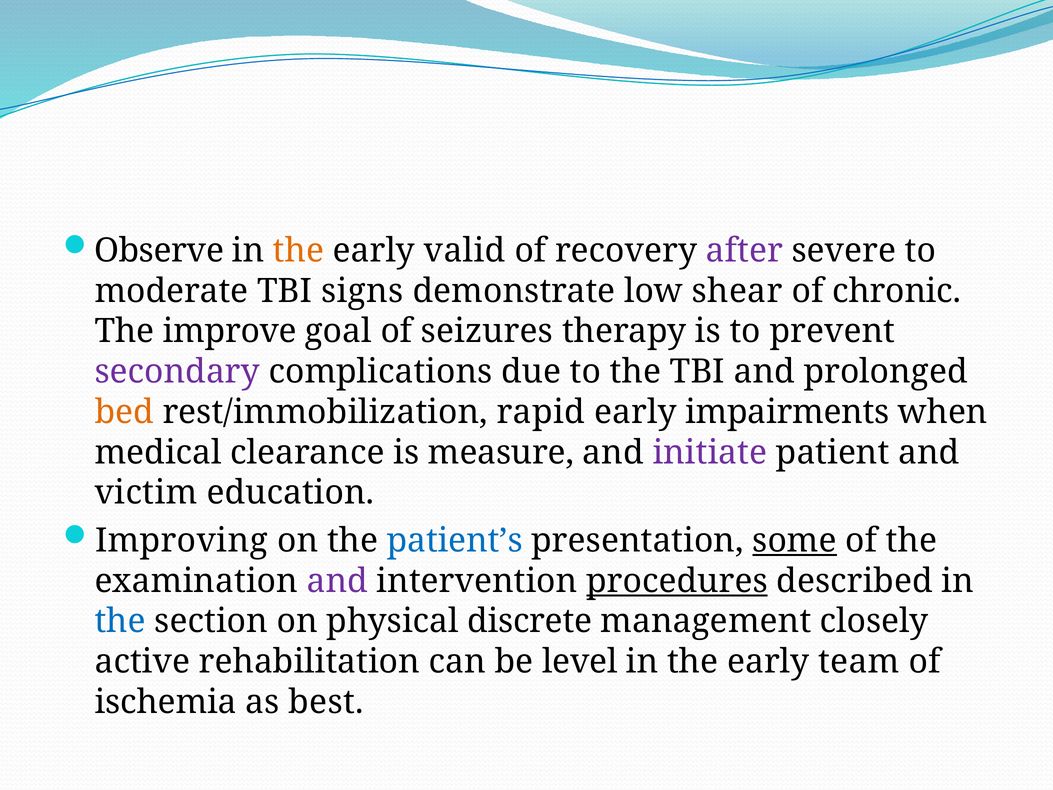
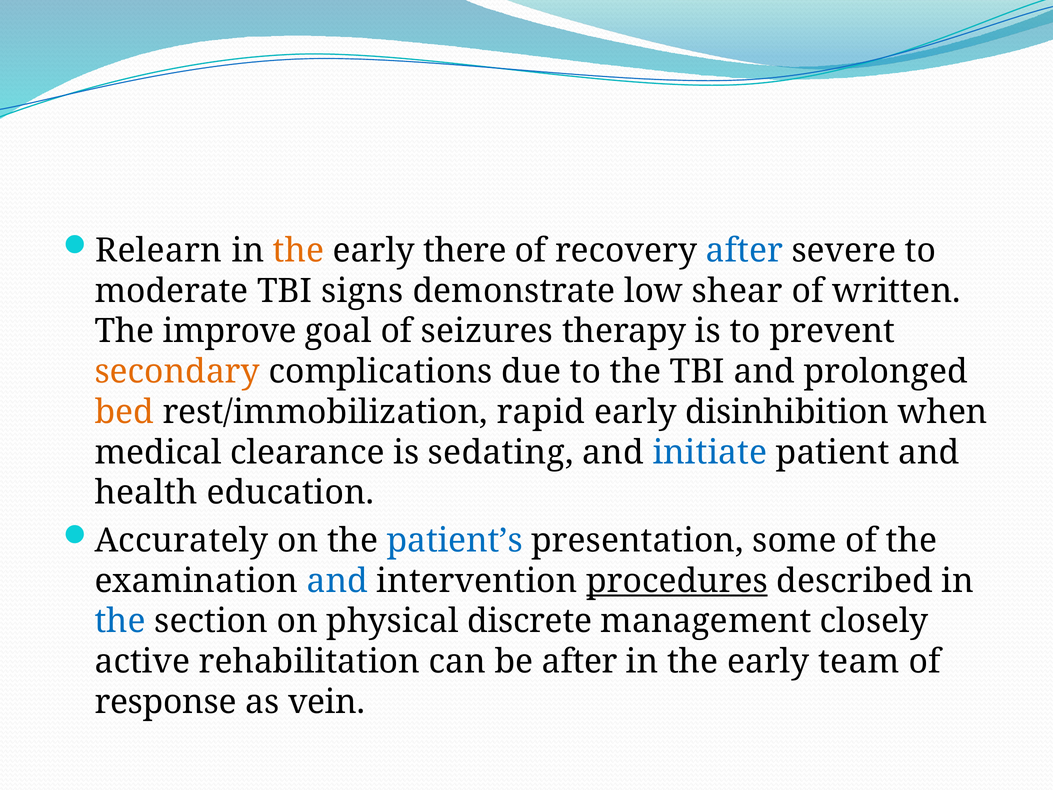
Observe: Observe -> Relearn
valid: valid -> there
after at (744, 251) colour: purple -> blue
chronic: chronic -> written
secondary colour: purple -> orange
impairments: impairments -> disinhibition
measure: measure -> sedating
initiate colour: purple -> blue
victim: victim -> health
Improving: Improving -> Accurately
some underline: present -> none
and at (337, 581) colour: purple -> blue
be level: level -> after
ischemia: ischemia -> response
best: best -> vein
